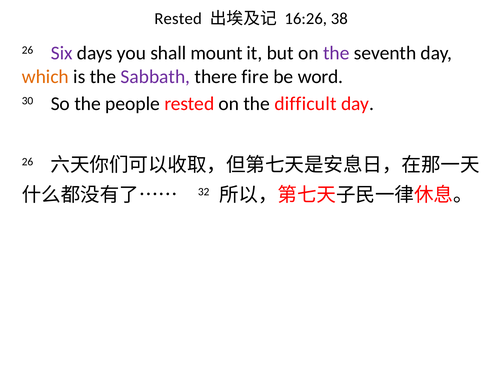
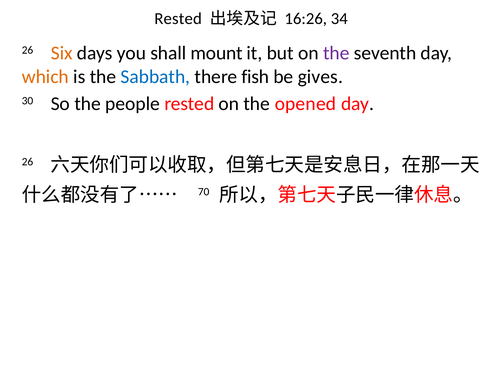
38: 38 -> 34
Six colour: purple -> orange
Sabbath colour: purple -> blue
fire: fire -> fish
word: word -> gives
difficult: difficult -> opened
32: 32 -> 70
